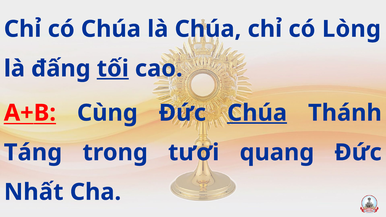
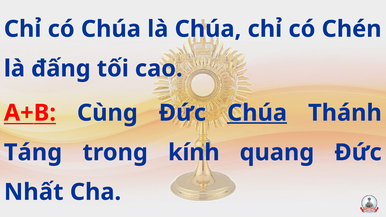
Lòng: Lòng -> Chén
tối underline: present -> none
tươi: tươi -> kính
